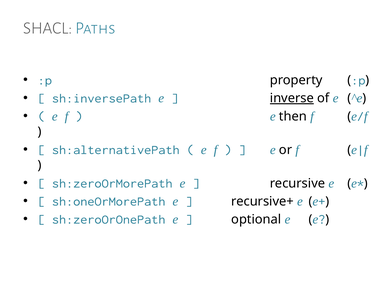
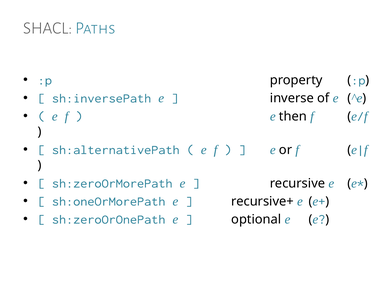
inverse underline: present -> none
